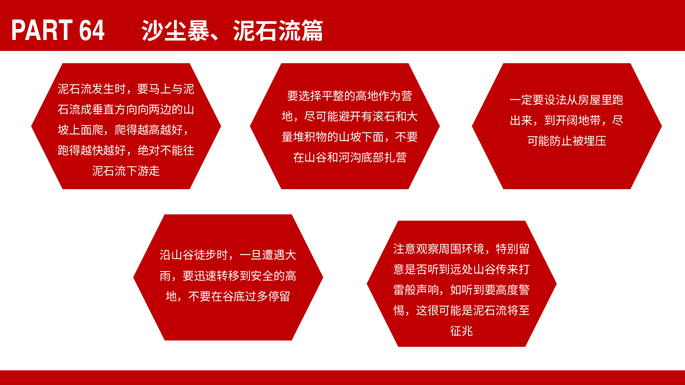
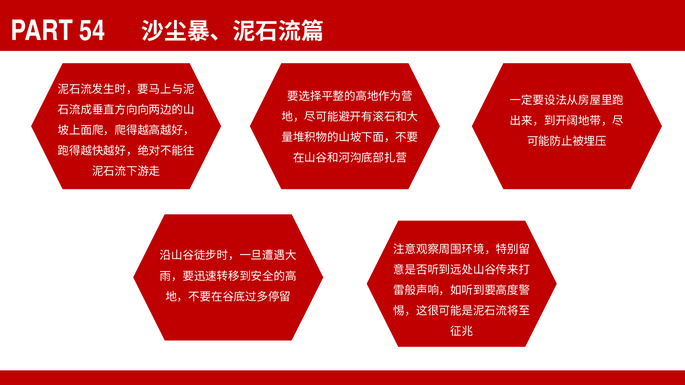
64: 64 -> 54
